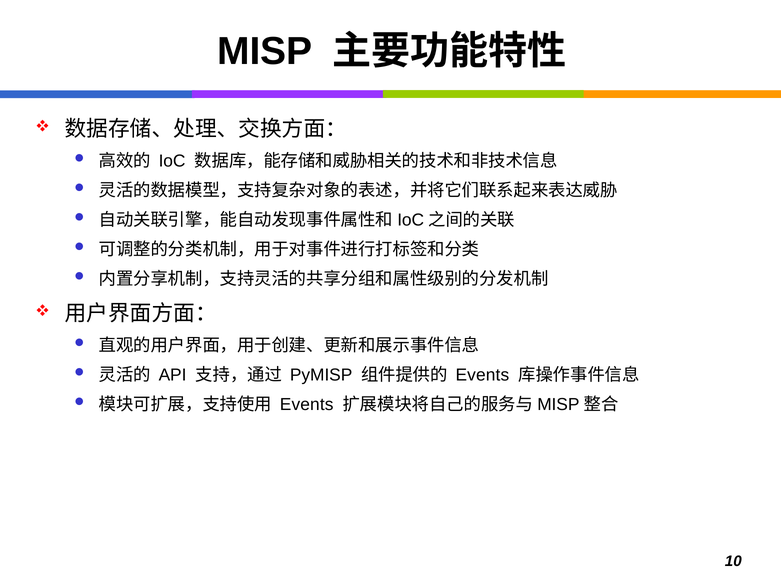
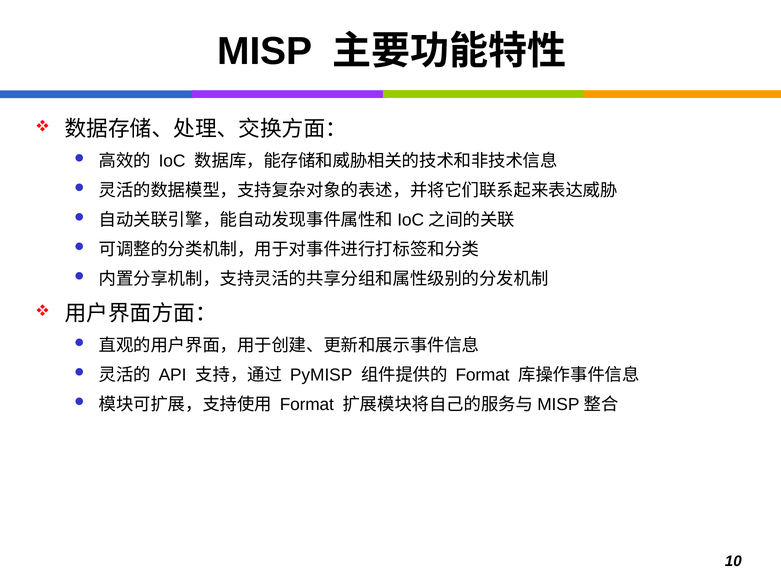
Events at (482, 375): Events -> Format
Events at (307, 404): Events -> Format
